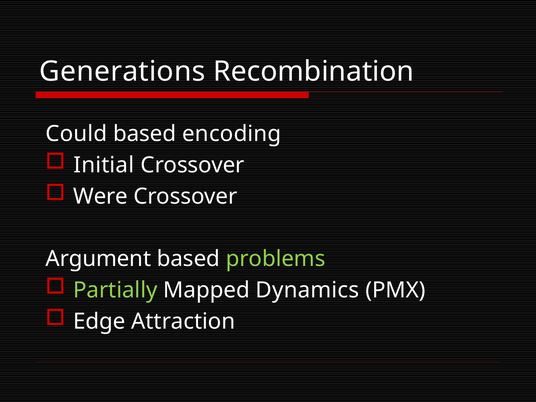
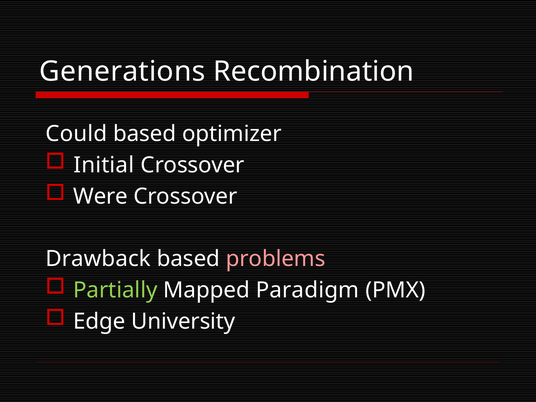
encoding: encoding -> optimizer
Argument: Argument -> Drawback
problems colour: light green -> pink
Dynamics: Dynamics -> Paradigm
Attraction: Attraction -> University
